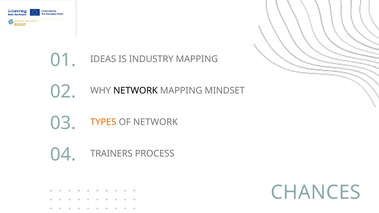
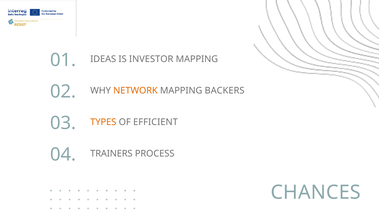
INDUSTRY: INDUSTRY -> INVESTOR
NETWORK at (135, 91) colour: black -> orange
MINDSET: MINDSET -> BACKERS
OF NETWORK: NETWORK -> EFFICIENT
